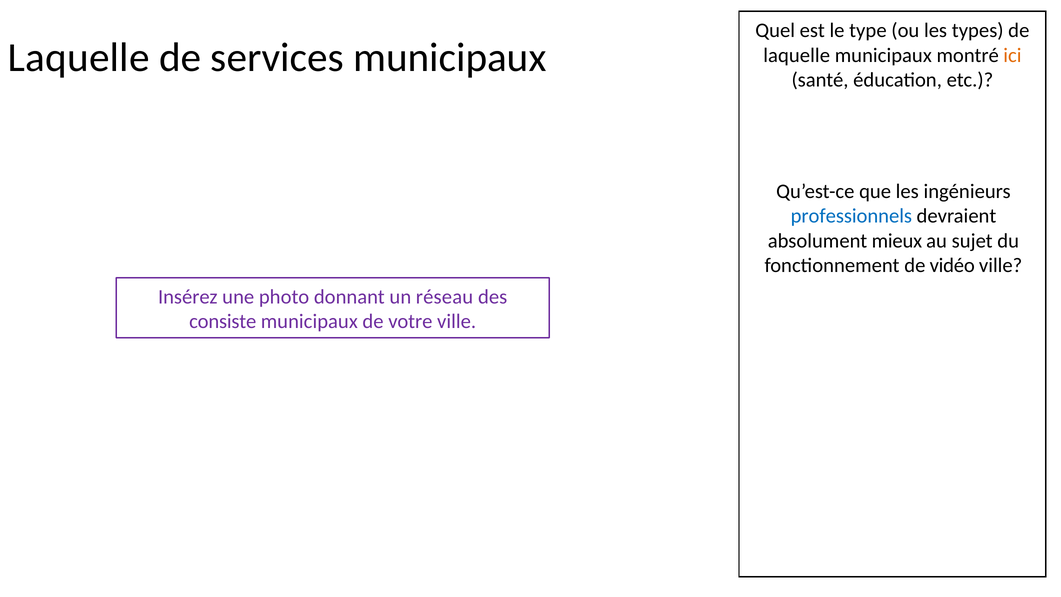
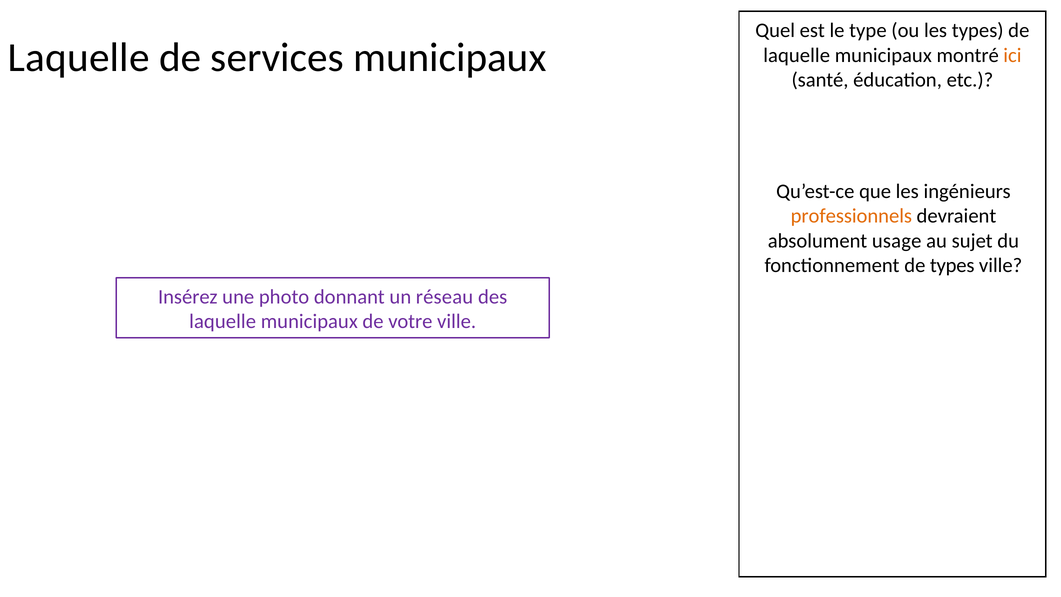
professionnels colour: blue -> orange
mieux: mieux -> usage
de vidéo: vidéo -> types
consiste at (223, 322): consiste -> laquelle
